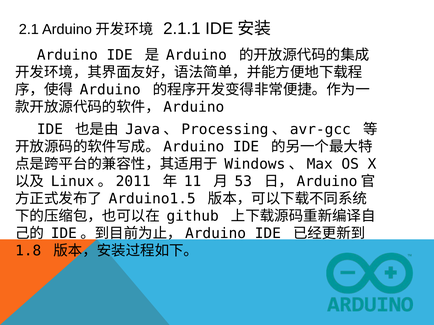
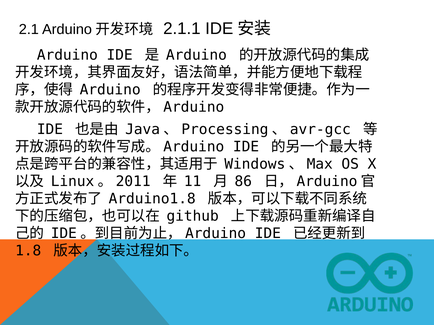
53: 53 -> 86
Arduino1.5: Arduino1.5 -> Arduino1.8
